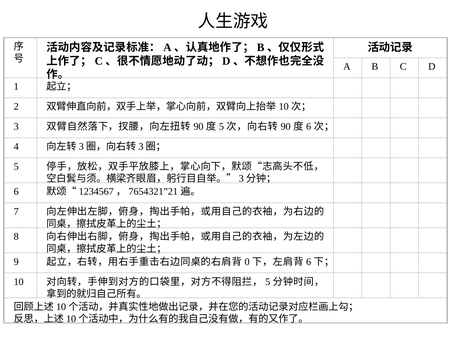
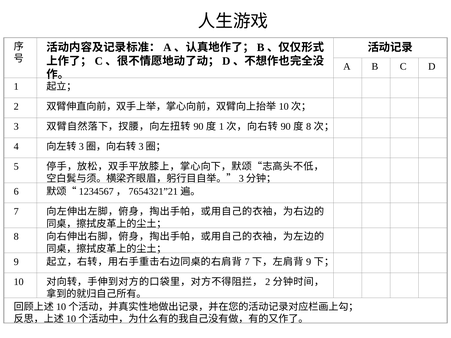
5 at (221, 127): 5 -> 1
6 at (309, 127): 6 -> 8
0 at (247, 262): 0 -> 7
6 at (309, 262): 6 -> 9
5 at (268, 282): 5 -> 2
